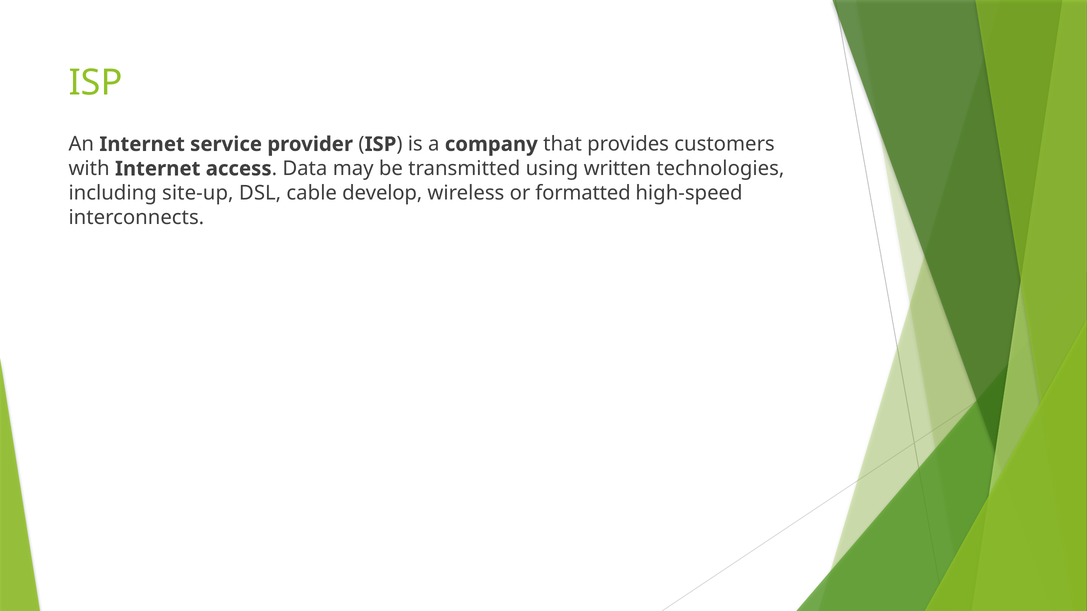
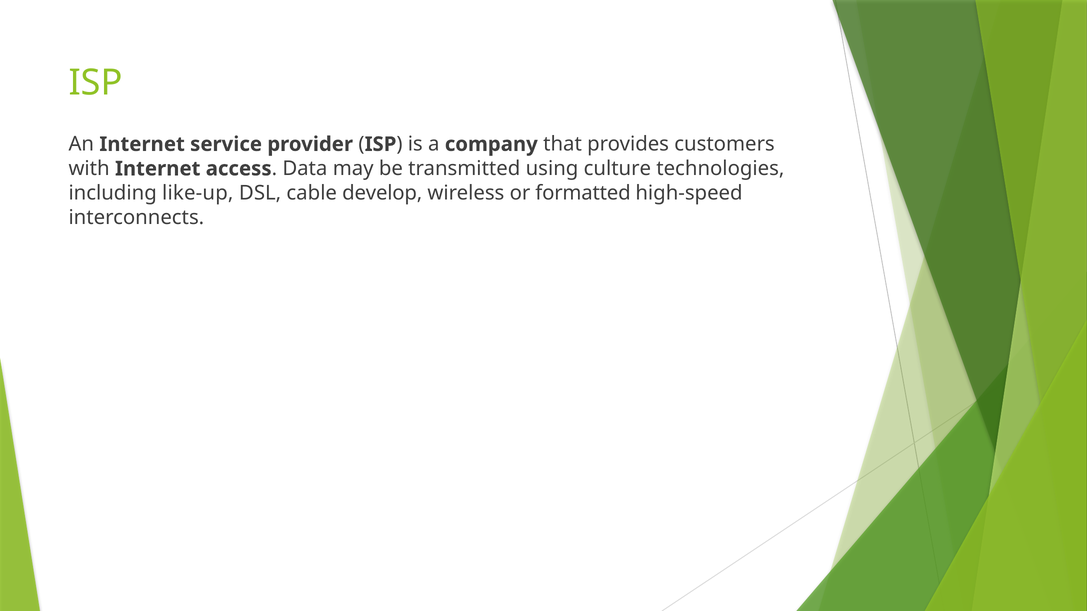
written: written -> culture
site-up: site-up -> like-up
